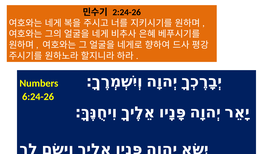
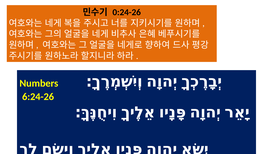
2:24-26: 2:24-26 -> 0:24-26
